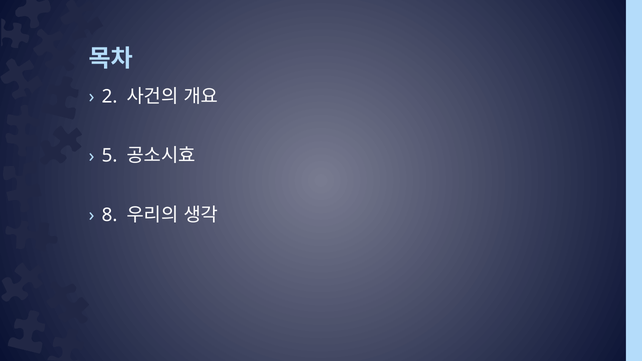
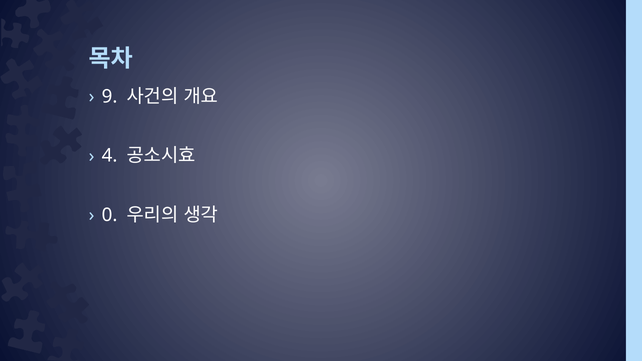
2: 2 -> 9
5: 5 -> 4
8: 8 -> 0
